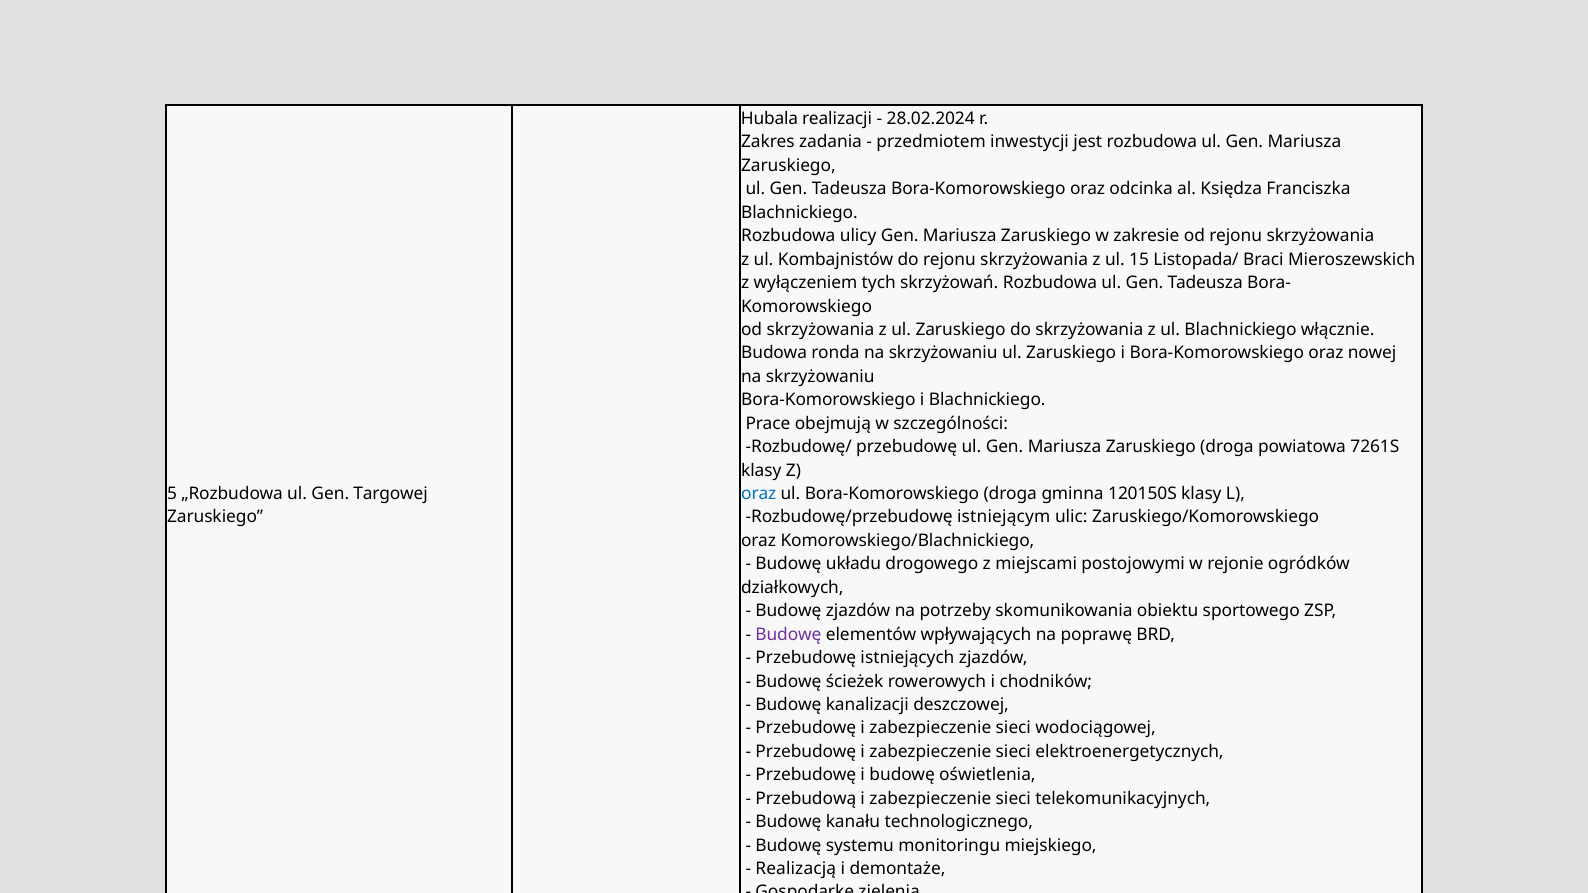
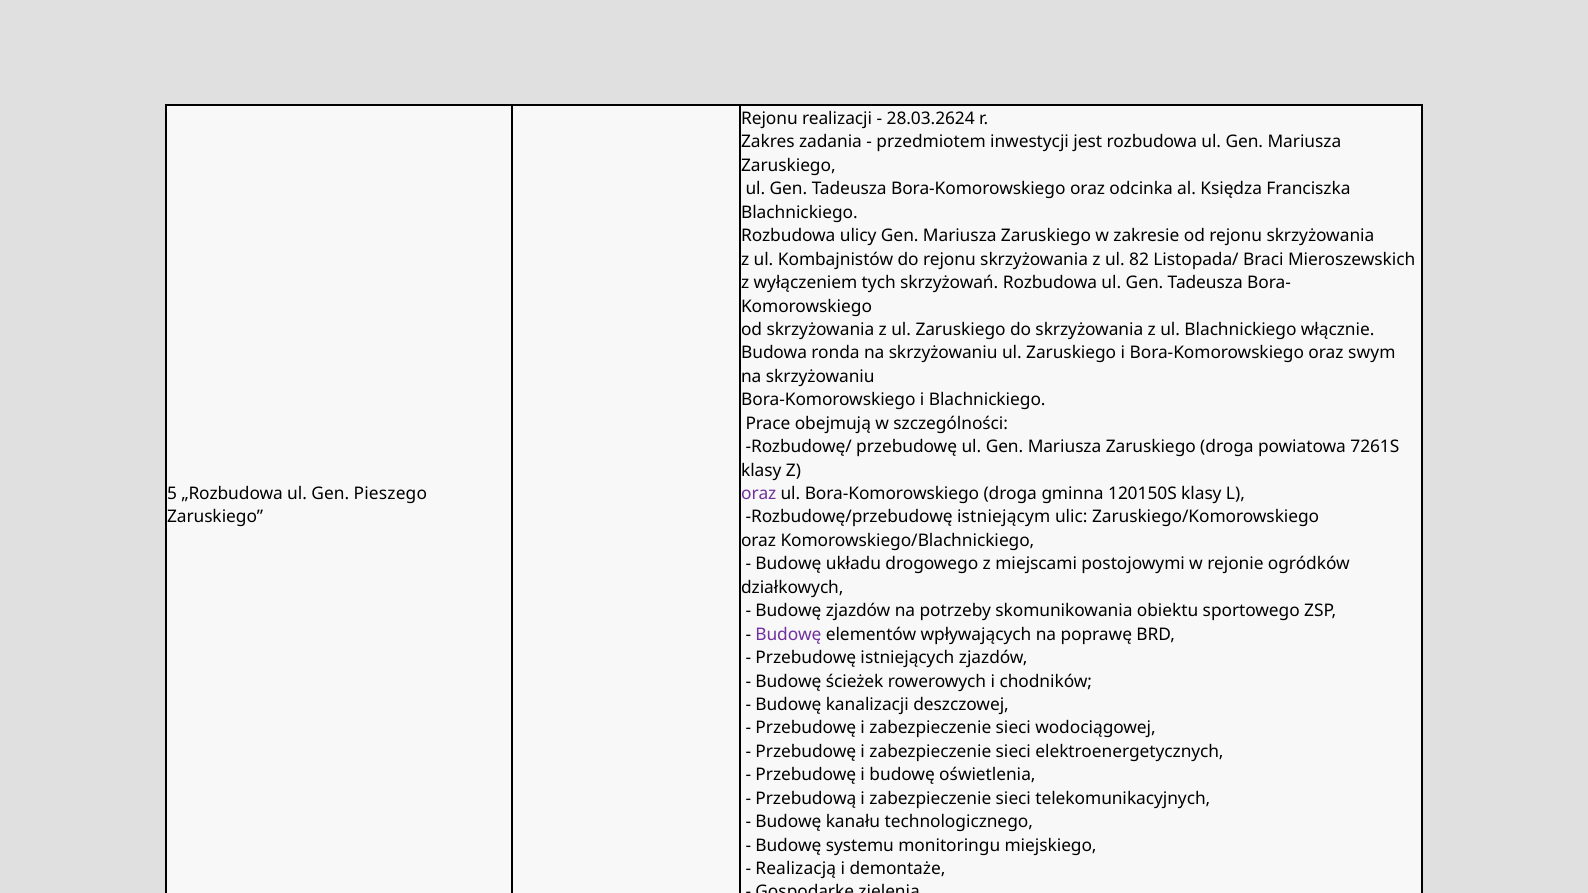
Hubala at (770, 119): Hubala -> Rejonu
28.02.2024: 28.02.2024 -> 28.03.2624
15: 15 -> 82
nowej: nowej -> swym
Targowej: Targowej -> Pieszego
oraz at (759, 494) colour: blue -> purple
